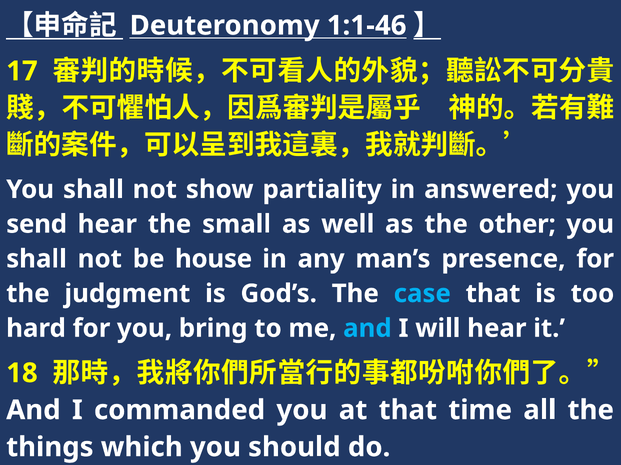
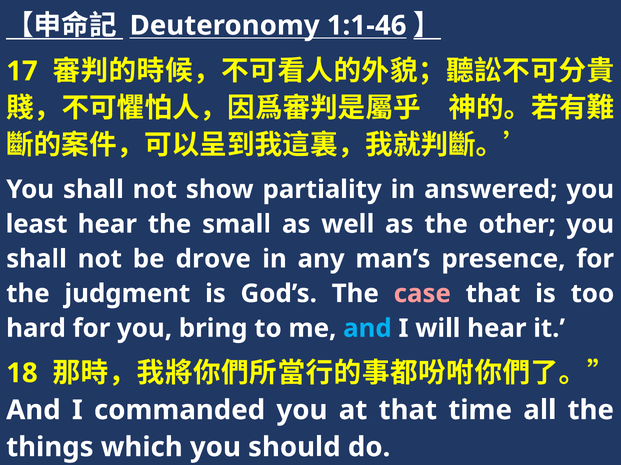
send: send -> least
house: house -> drove
case colour: light blue -> pink
